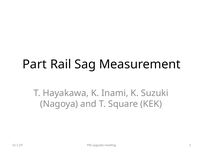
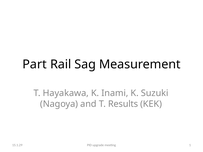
Square: Square -> Results
